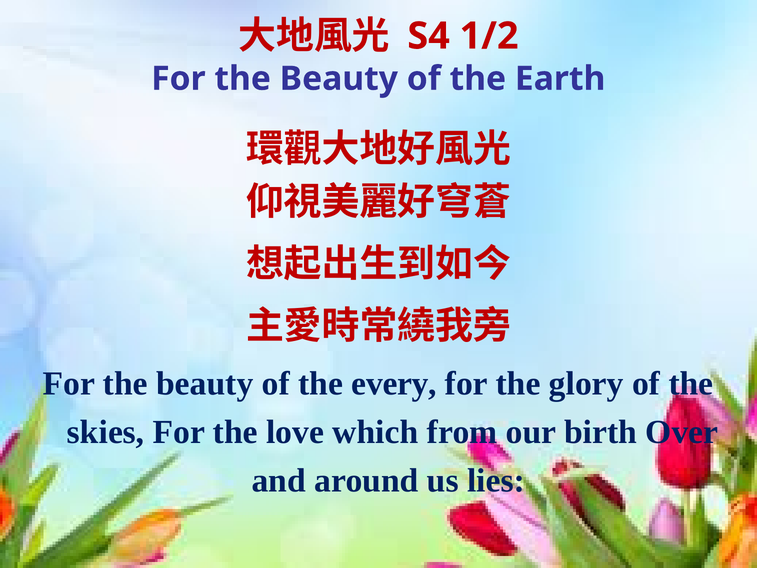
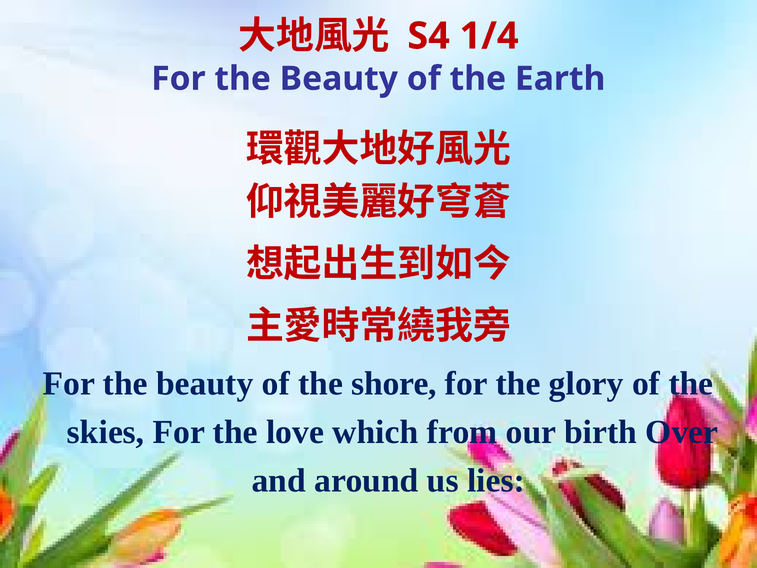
1/2: 1/2 -> 1/4
every: every -> shore
